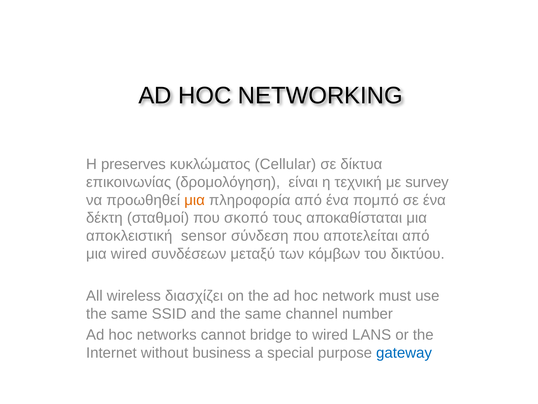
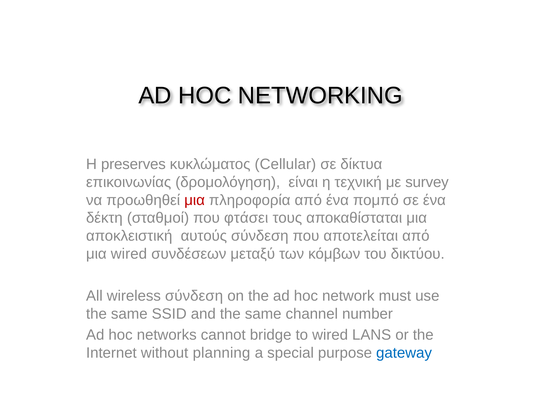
μια at (195, 200) colour: orange -> red
σκοπό: σκοπό -> φτάσει
sensor: sensor -> αυτούς
wireless διασχίζει: διασχίζει -> σύνδεση
business: business -> planning
